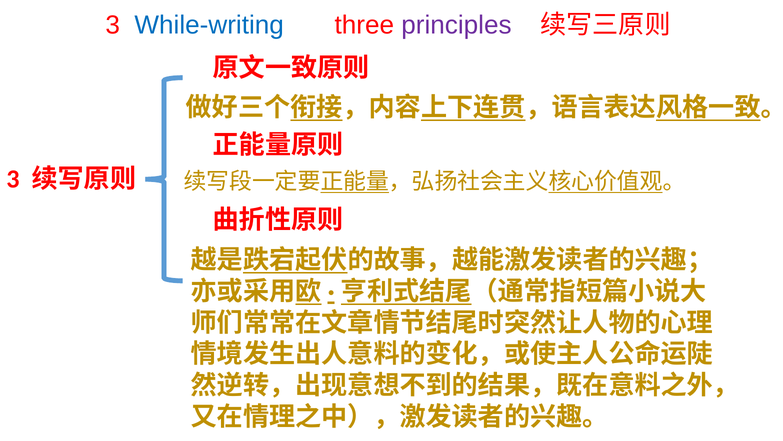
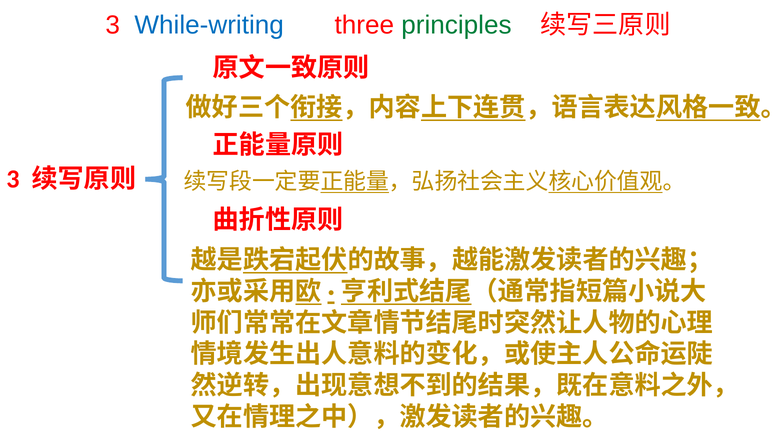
principles colour: purple -> green
